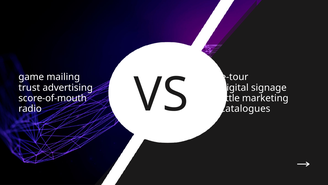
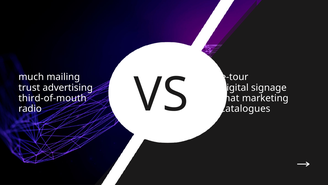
game: game -> much
score-of-mouth: score-of-mouth -> third-of-mouth
little: little -> that
